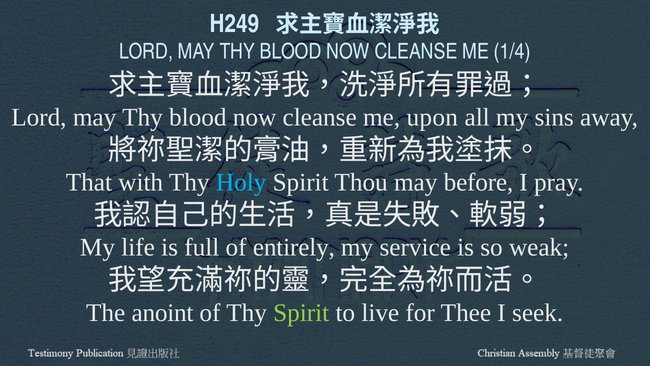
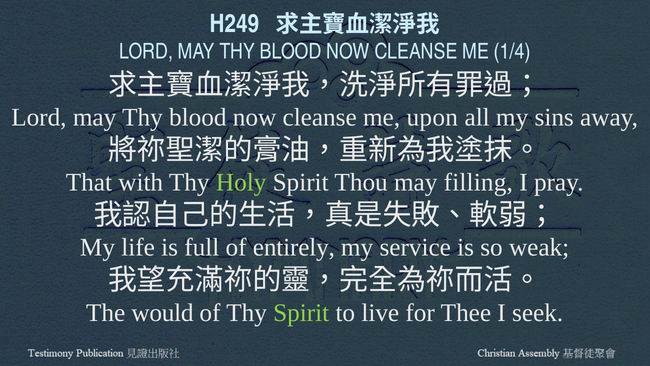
Holy colour: light blue -> light green
before: before -> filling
anoint: anoint -> would
